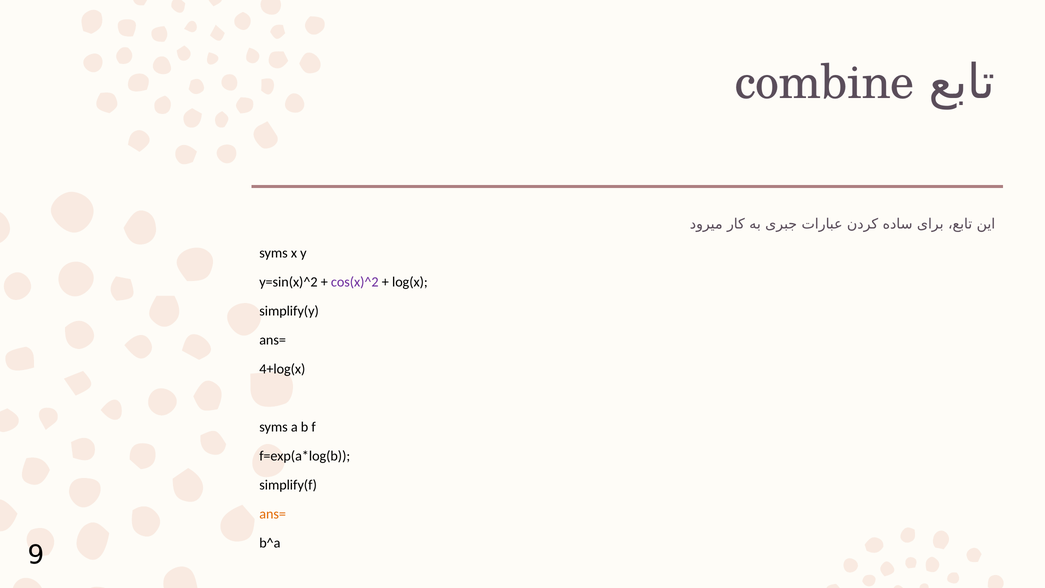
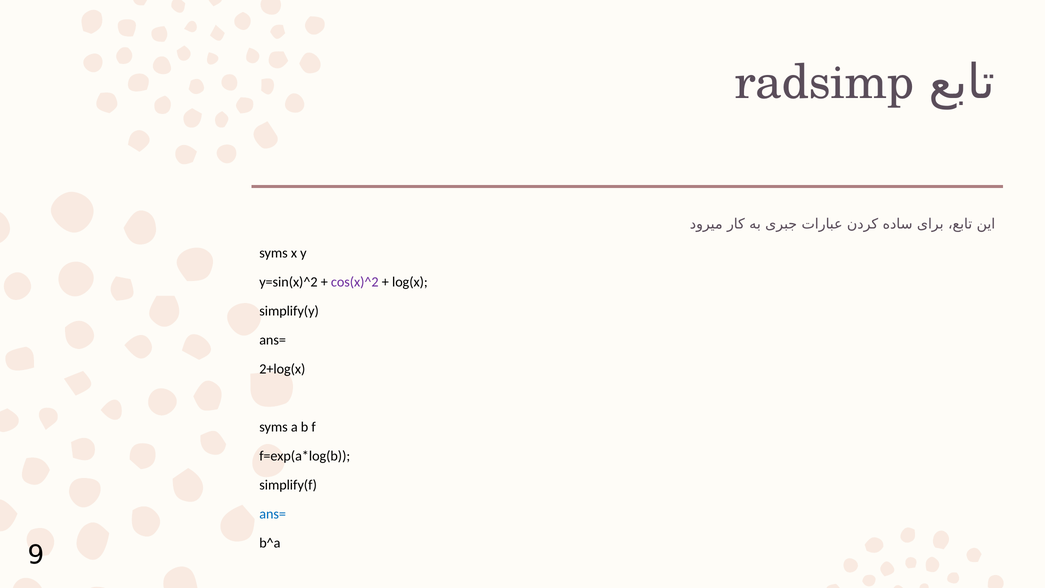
combine: combine -> radsimp
4+log(x: 4+log(x -> 2+log(x
ans= at (273, 514) colour: orange -> blue
